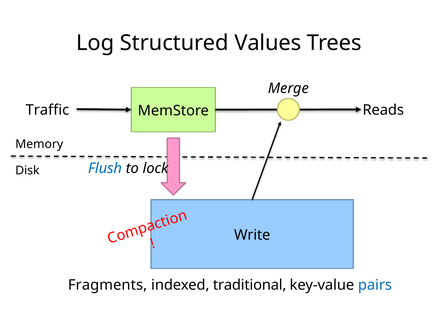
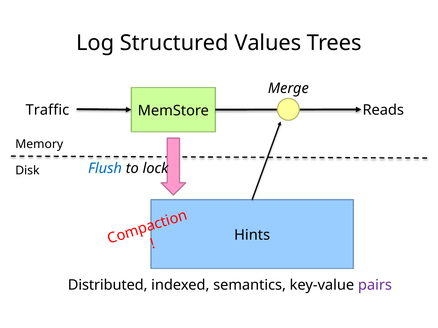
Write: Write -> Hints
Fragments: Fragments -> Distributed
traditional: traditional -> semantics
pairs colour: blue -> purple
